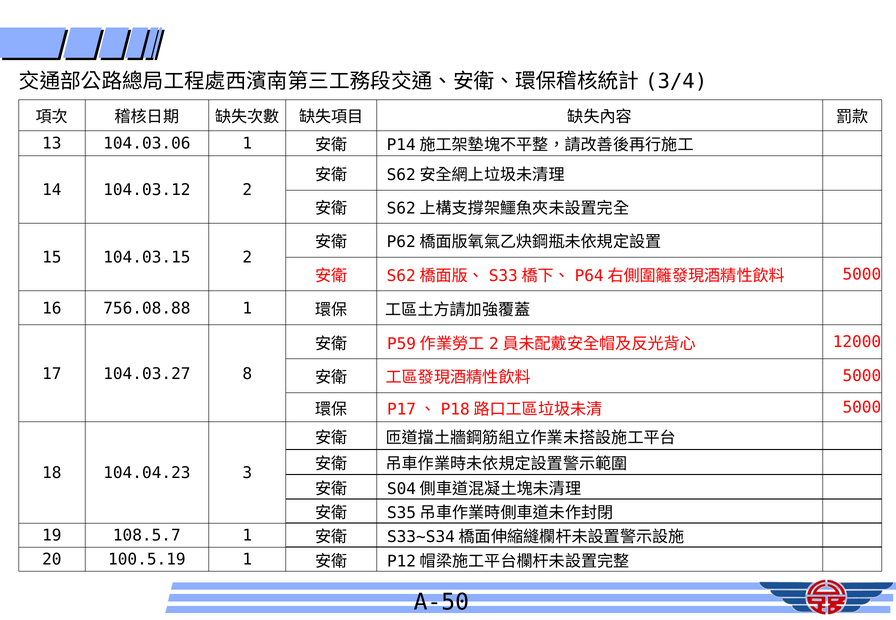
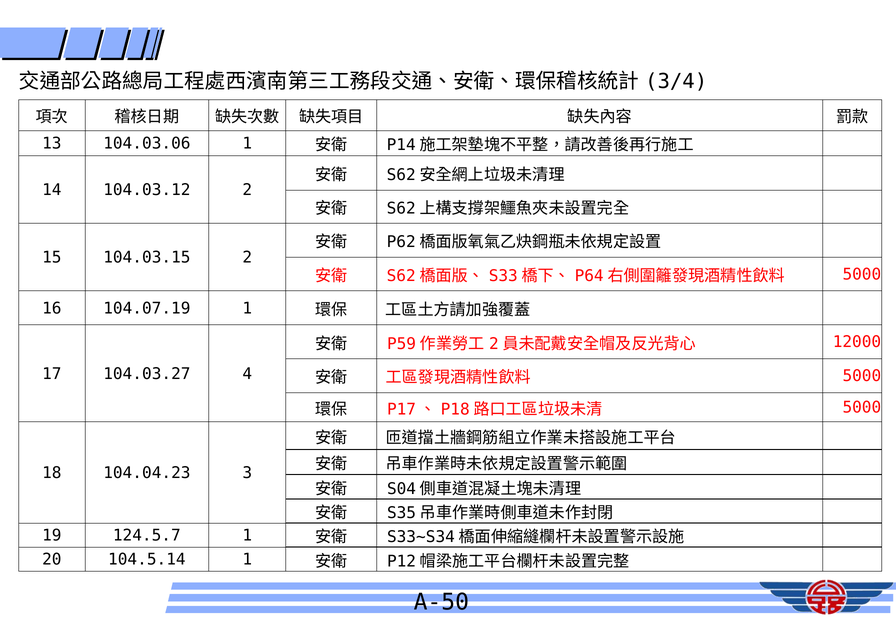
756.08.88: 756.08.88 -> 104.07.19
8: 8 -> 4
108.5.7: 108.5.7 -> 124.5.7
100.5.19: 100.5.19 -> 104.5.14
